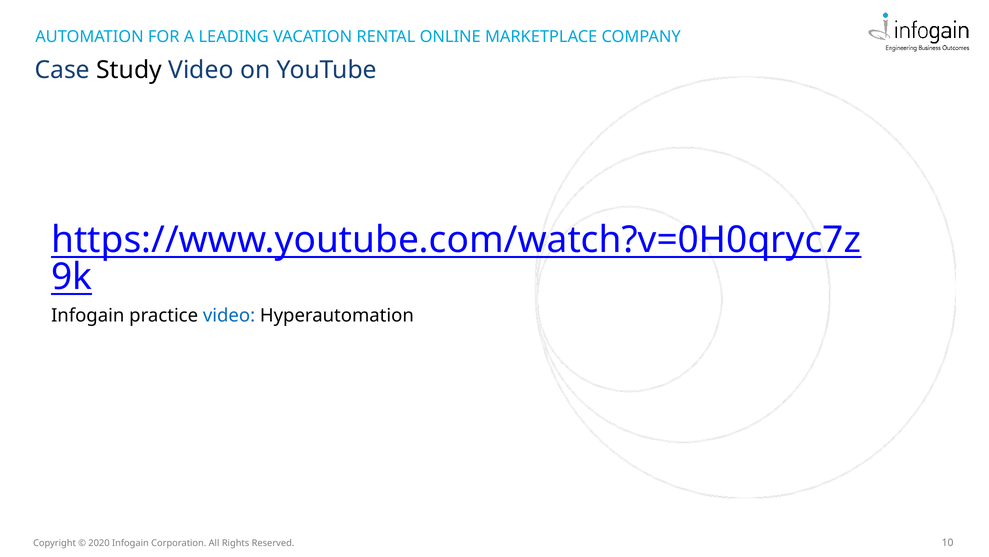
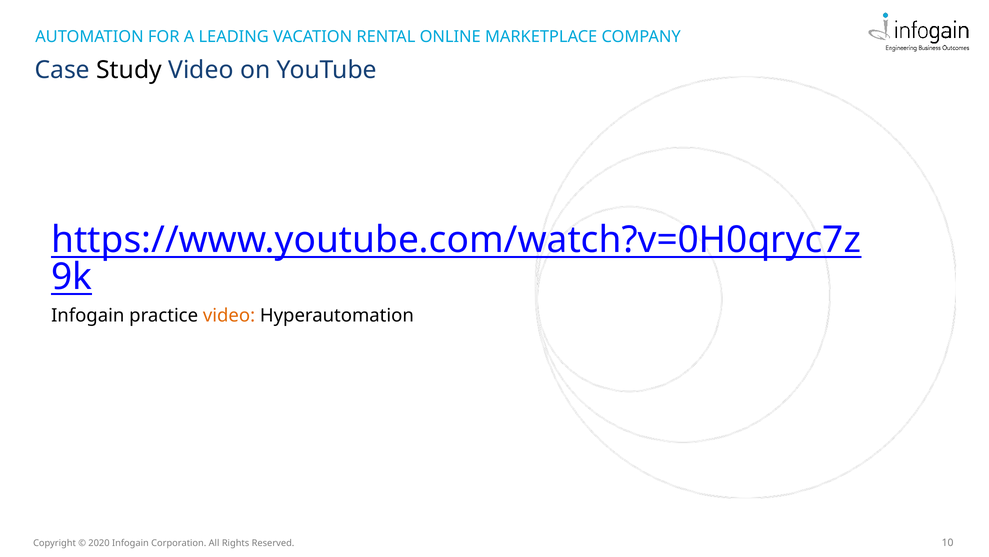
video at (229, 315) colour: blue -> orange
